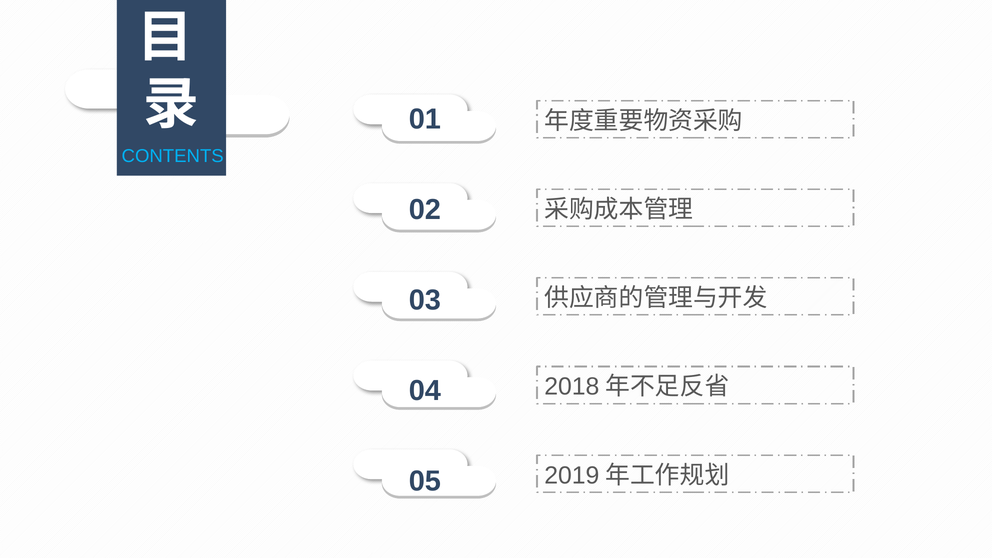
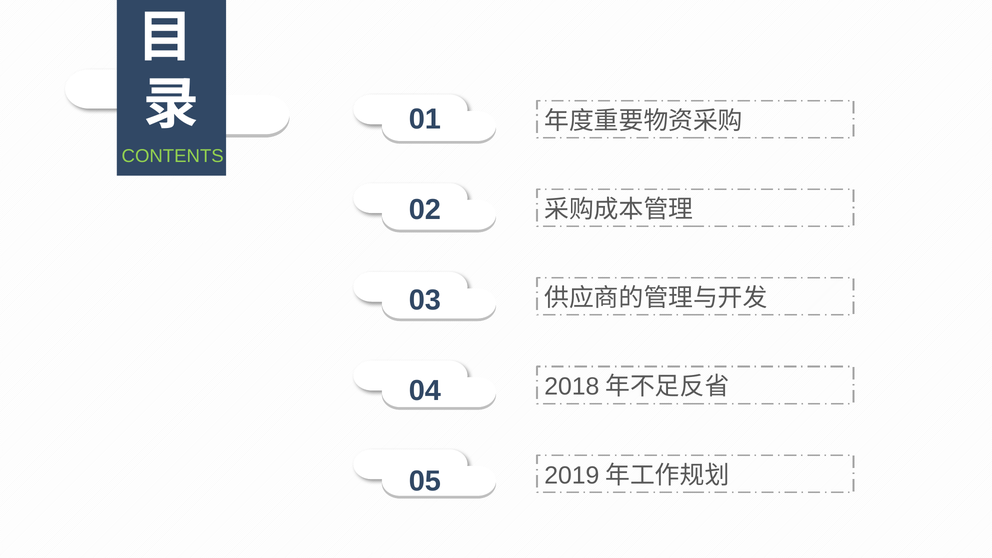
CONTENTS colour: light blue -> light green
